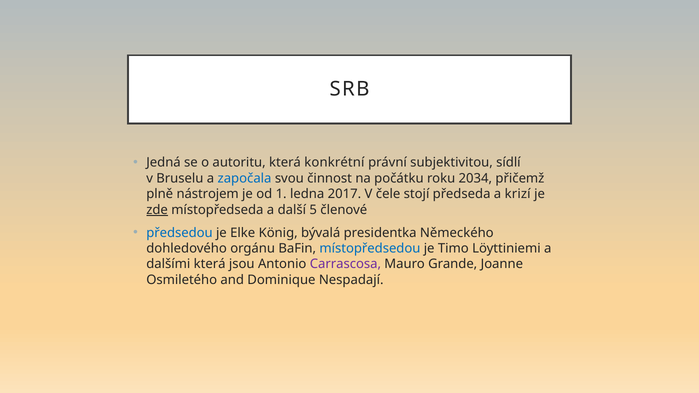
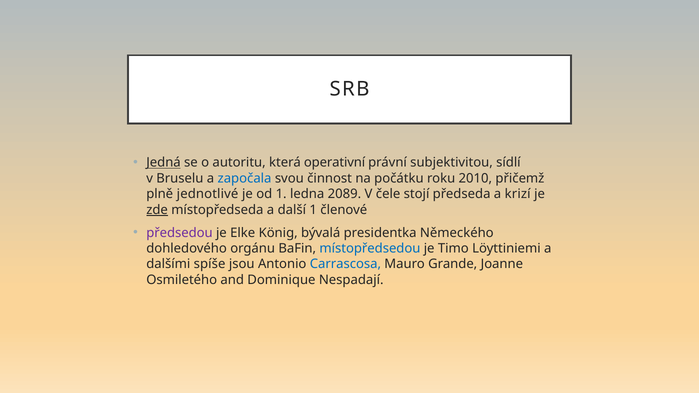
Jedná underline: none -> present
konkrétní: konkrétní -> operativní
2034: 2034 -> 2010
nástrojem: nástrojem -> jednotlivé
2017: 2017 -> 2089
další 5: 5 -> 1
předsedou colour: blue -> purple
dalšími která: která -> spíše
Carrascosa colour: purple -> blue
